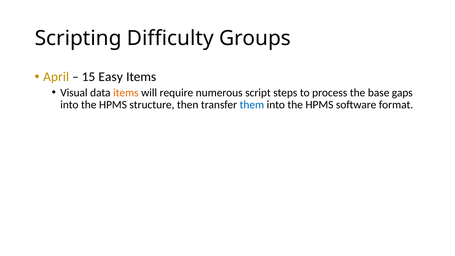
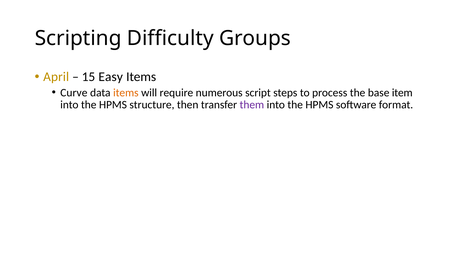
Visual: Visual -> Curve
gaps: gaps -> item
them colour: blue -> purple
